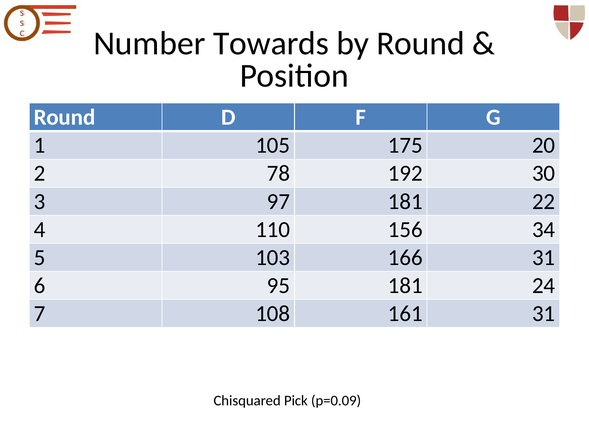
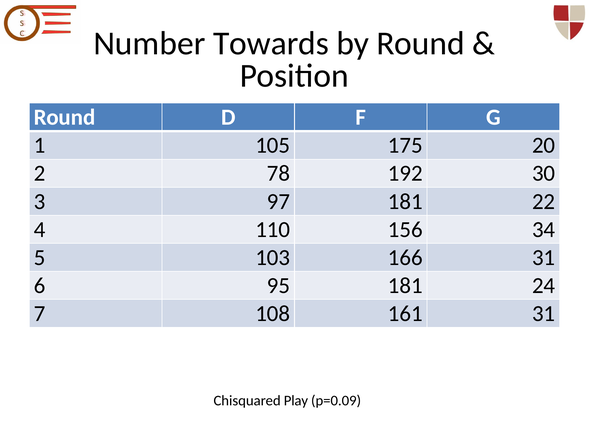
Pick: Pick -> Play
